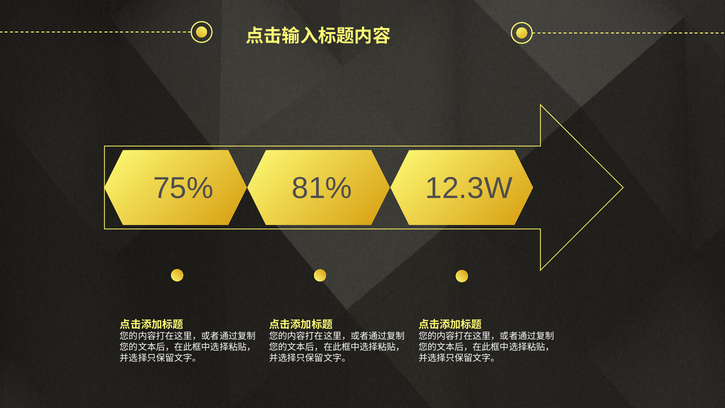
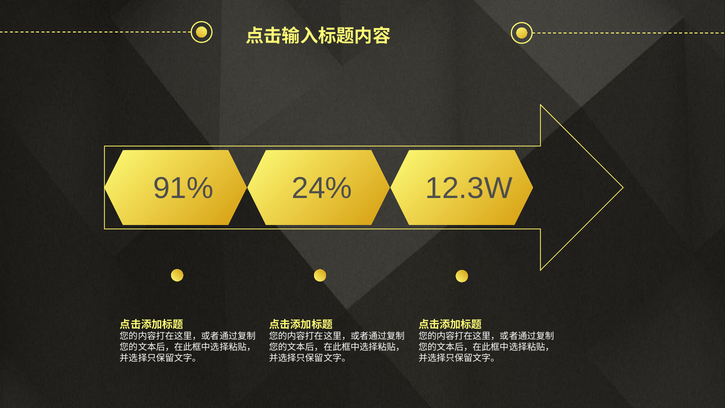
75%: 75% -> 91%
81%: 81% -> 24%
